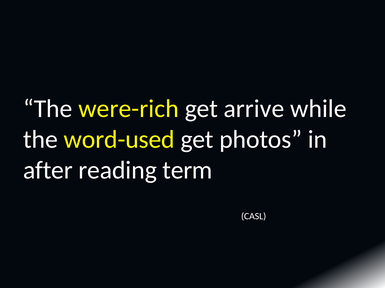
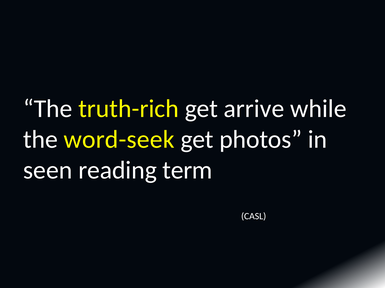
were-rich: were-rich -> truth-rich
word-used: word-used -> word-seek
after: after -> seen
